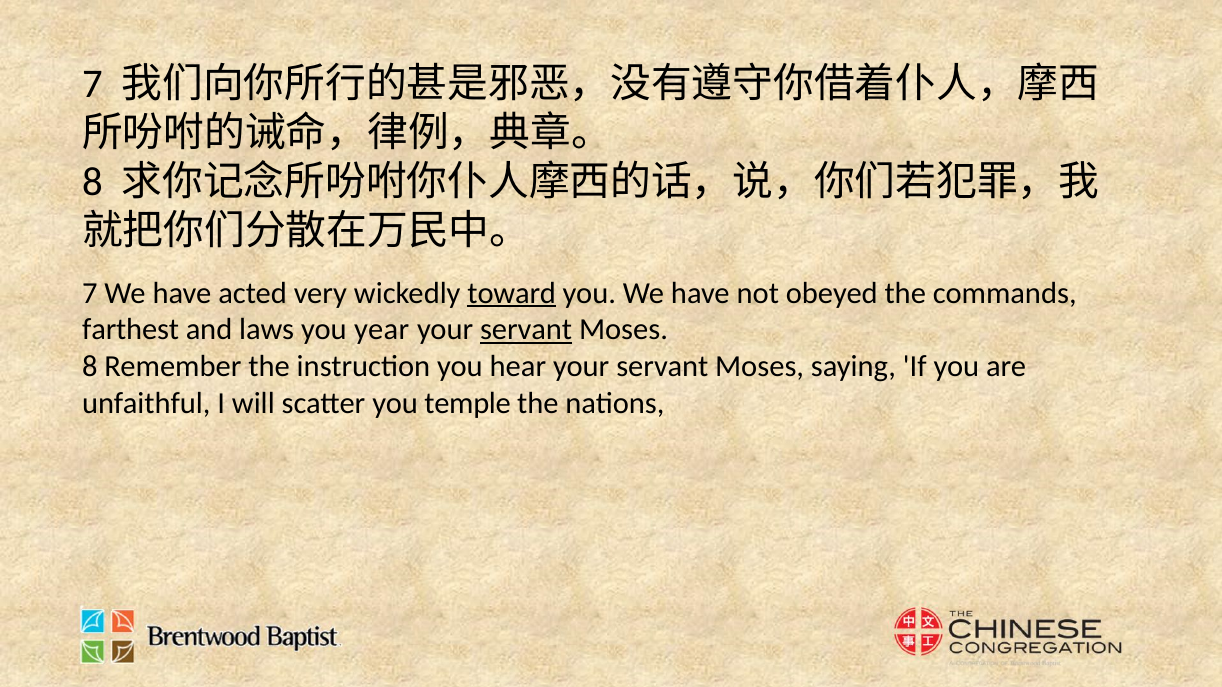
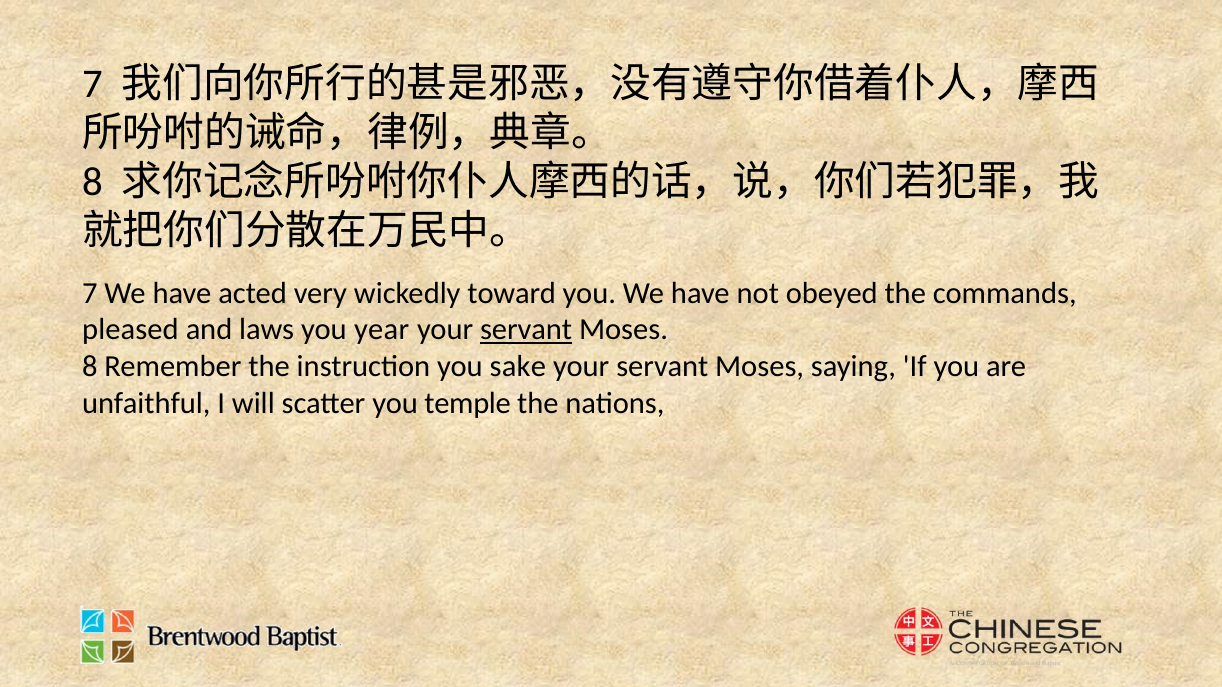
toward underline: present -> none
farthest: farthest -> pleased
hear: hear -> sake
